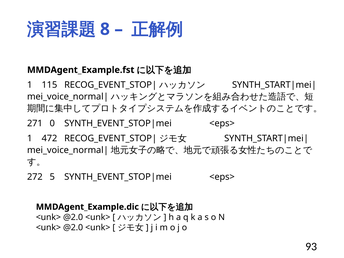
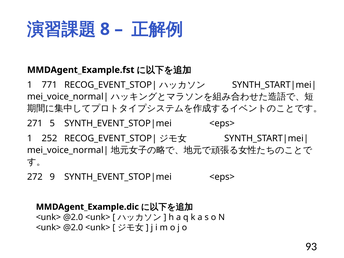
115: 115 -> 771
0: 0 -> 5
472: 472 -> 252
5: 5 -> 9
